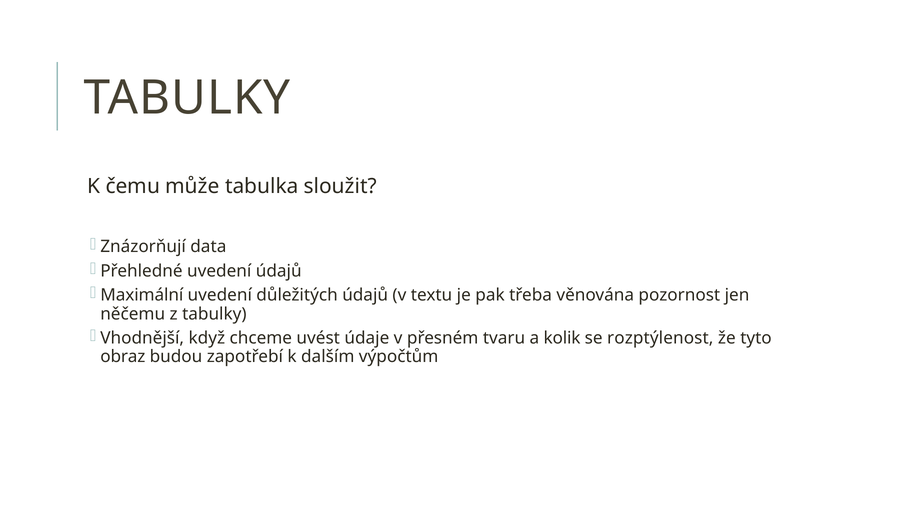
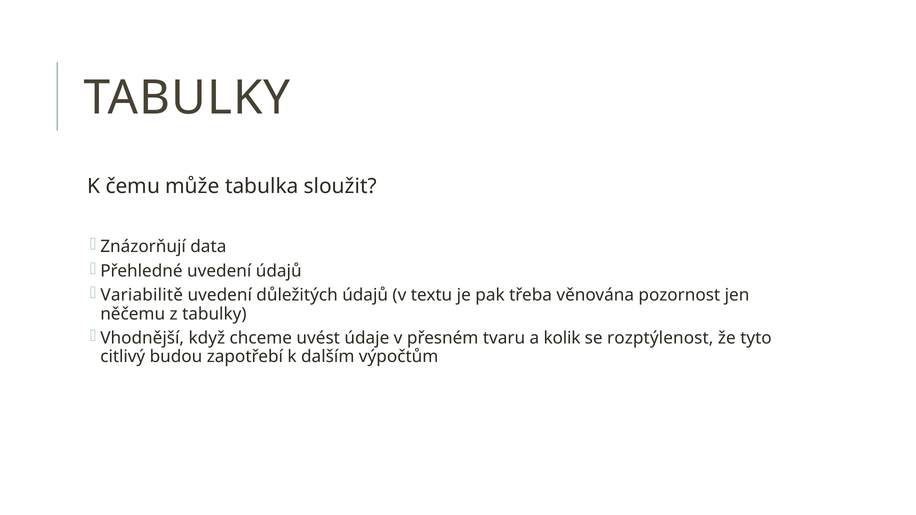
Maximální: Maximální -> Variabilitě
obraz: obraz -> citlivý
